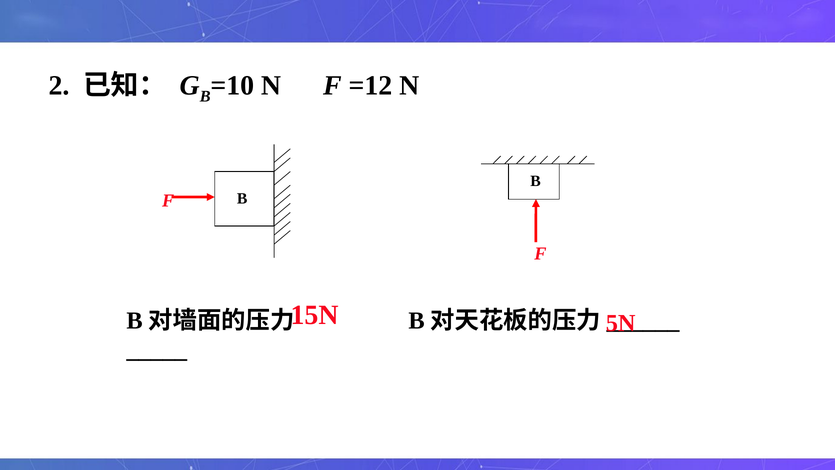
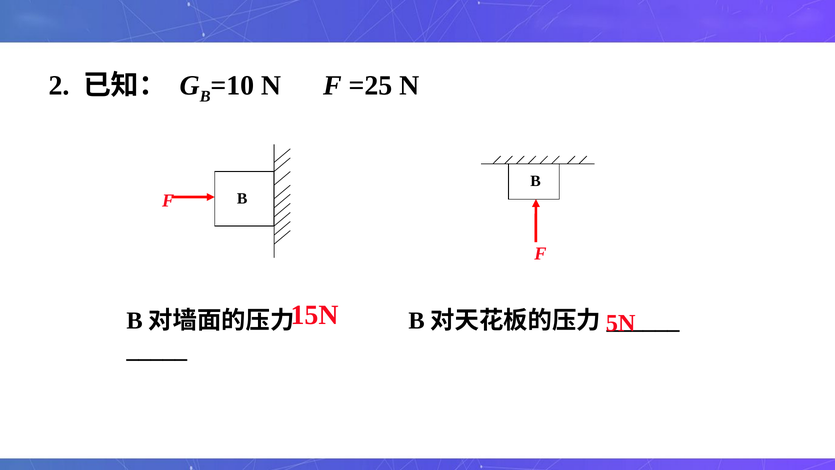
=12: =12 -> =25
